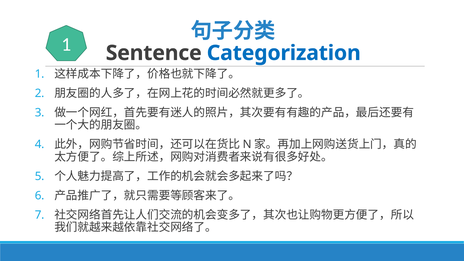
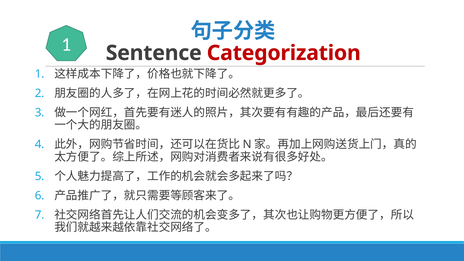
Categorization colour: blue -> red
